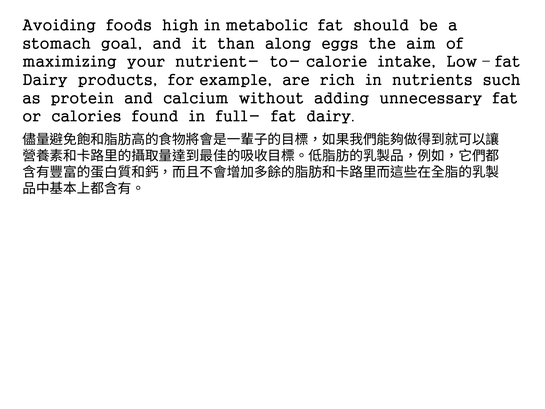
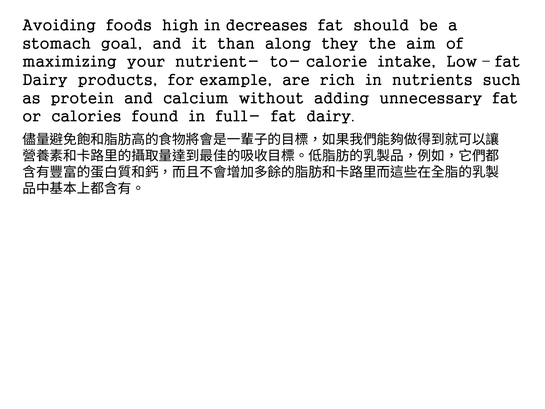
metabolic: metabolic -> decreases
eggs: eggs -> they
